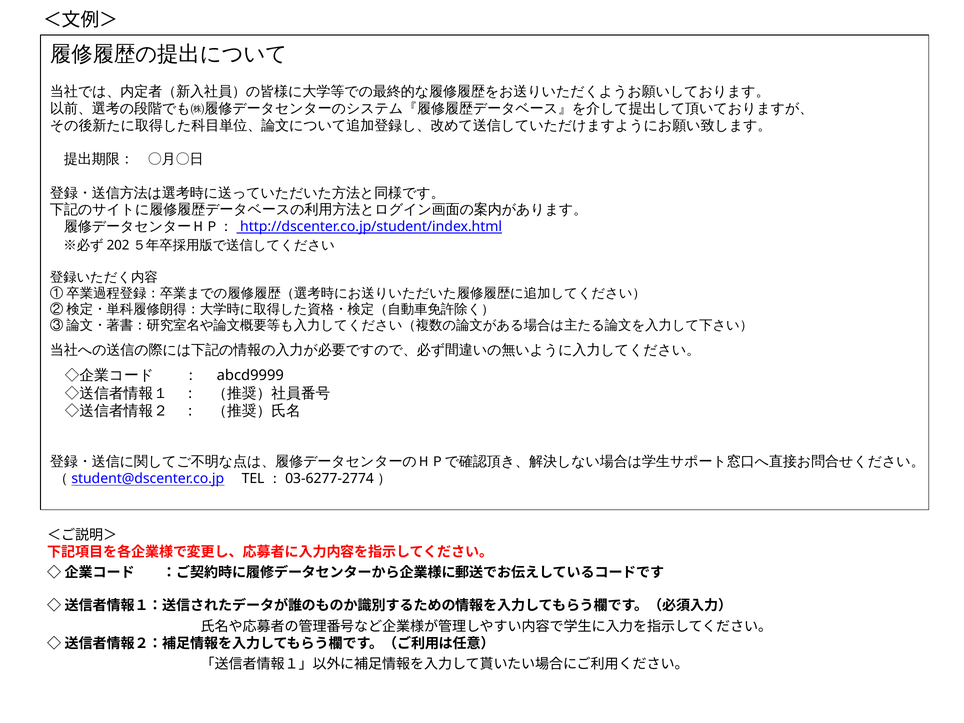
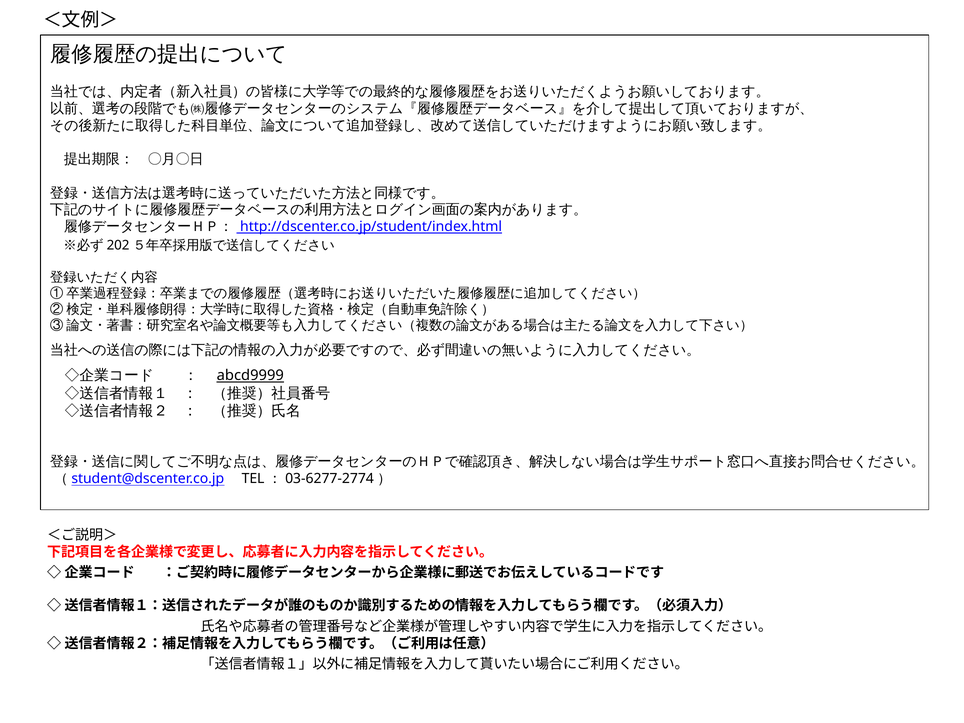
abcd9999 underline: none -> present
